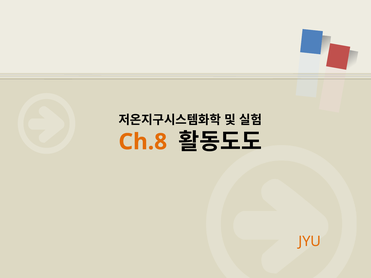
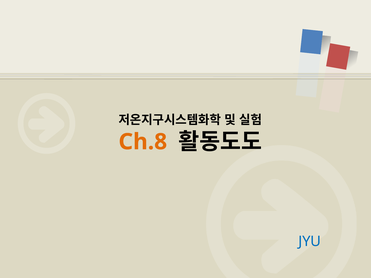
JYU colour: orange -> blue
